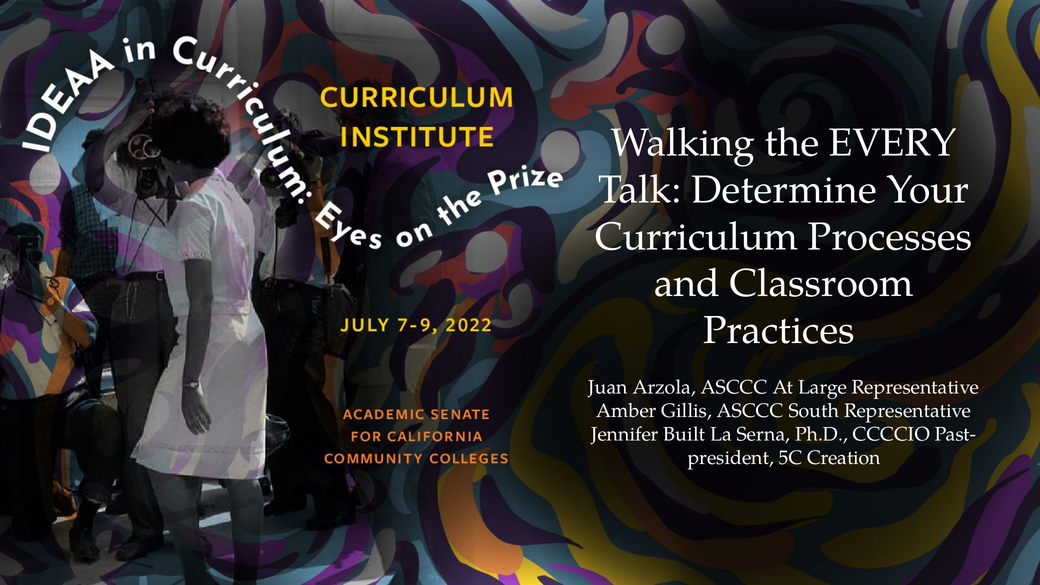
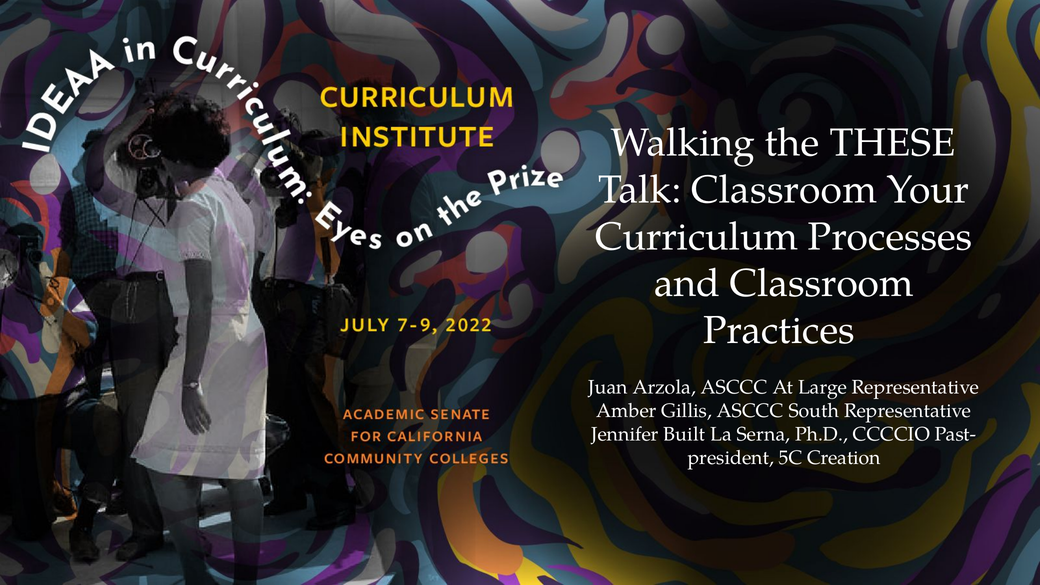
EVERY: EVERY -> THESE
Talk Determine: Determine -> Classroom
